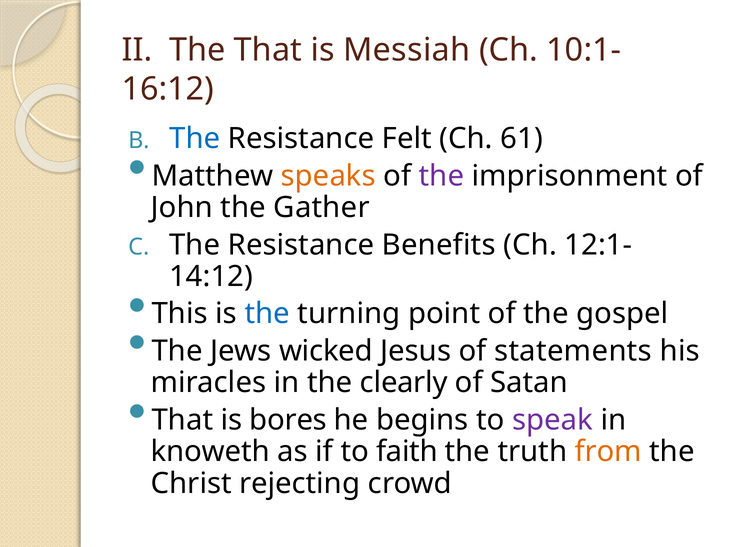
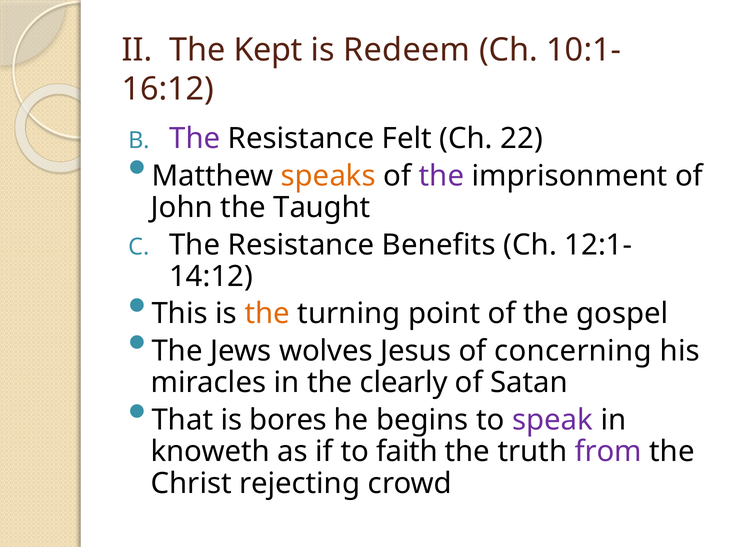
The That: That -> Kept
Messiah: Messiah -> Redeem
The at (195, 139) colour: blue -> purple
61: 61 -> 22
Gather: Gather -> Taught
the at (267, 314) colour: blue -> orange
wicked: wicked -> wolves
statements: statements -> concerning
from colour: orange -> purple
